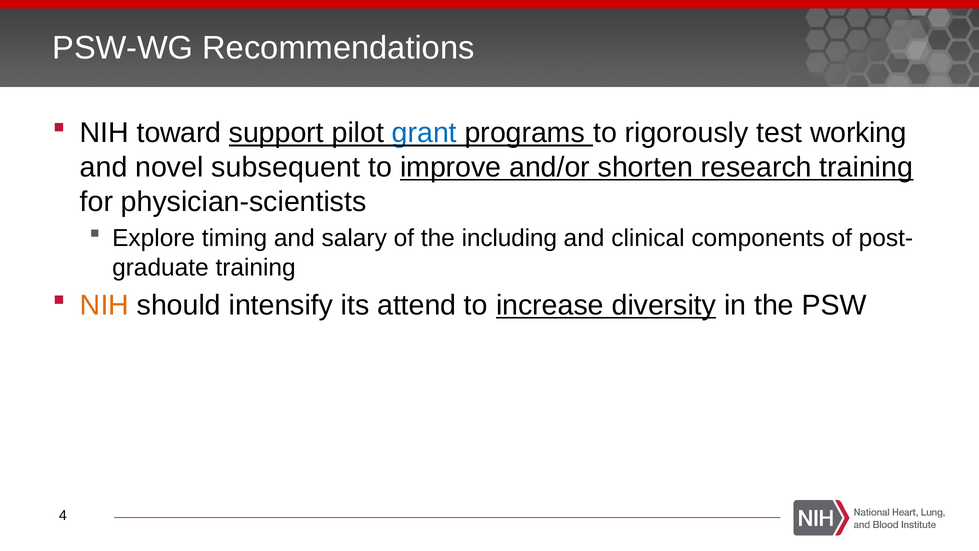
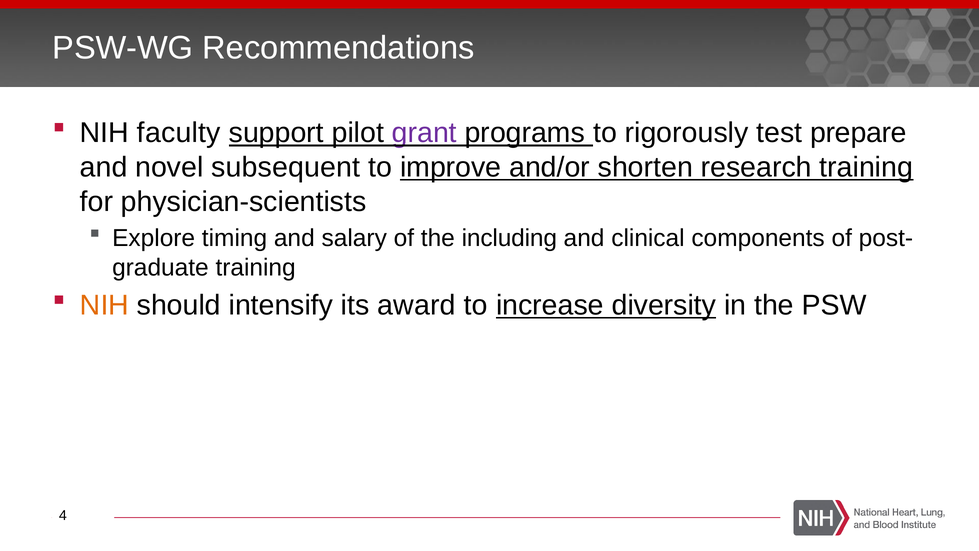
toward: toward -> faculty
grant colour: blue -> purple
working: working -> prepare
attend: attend -> award
